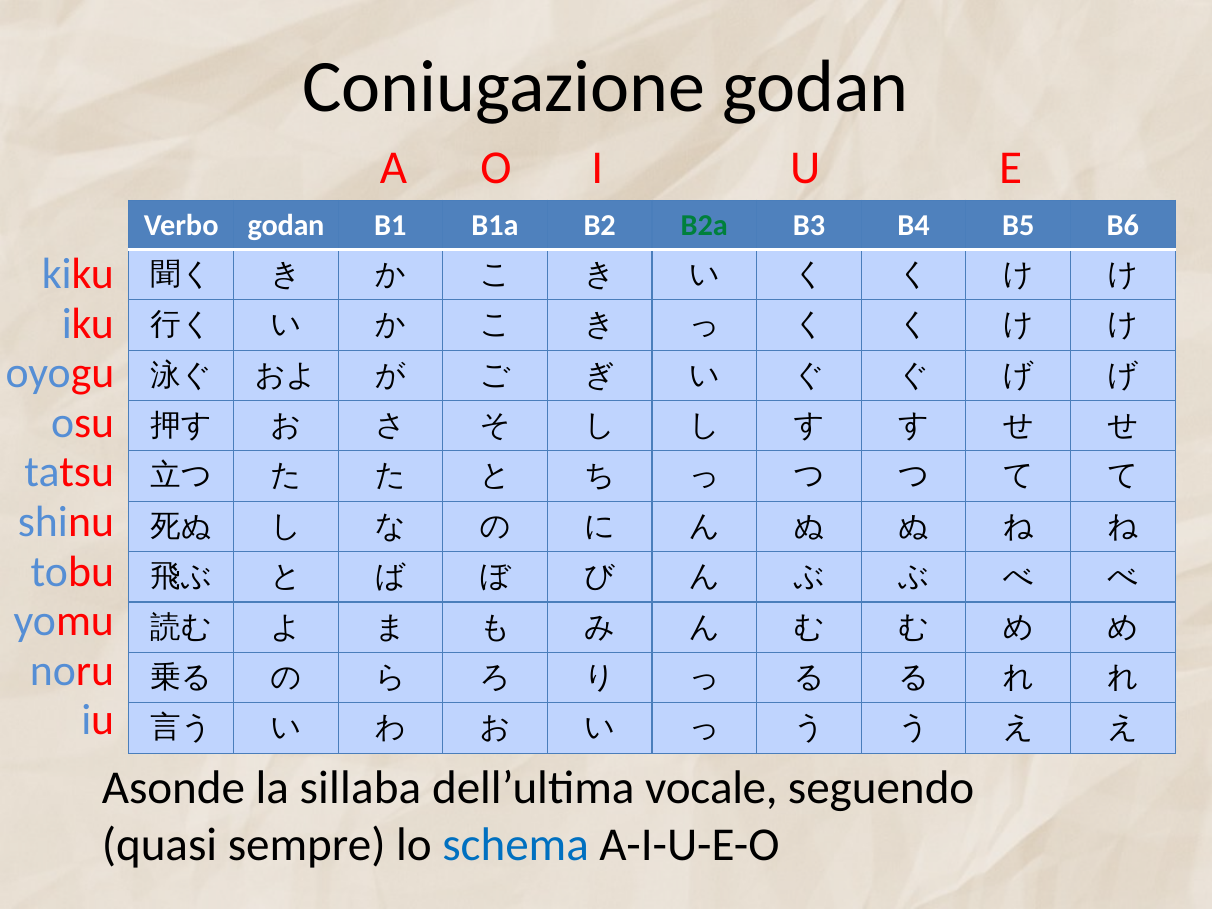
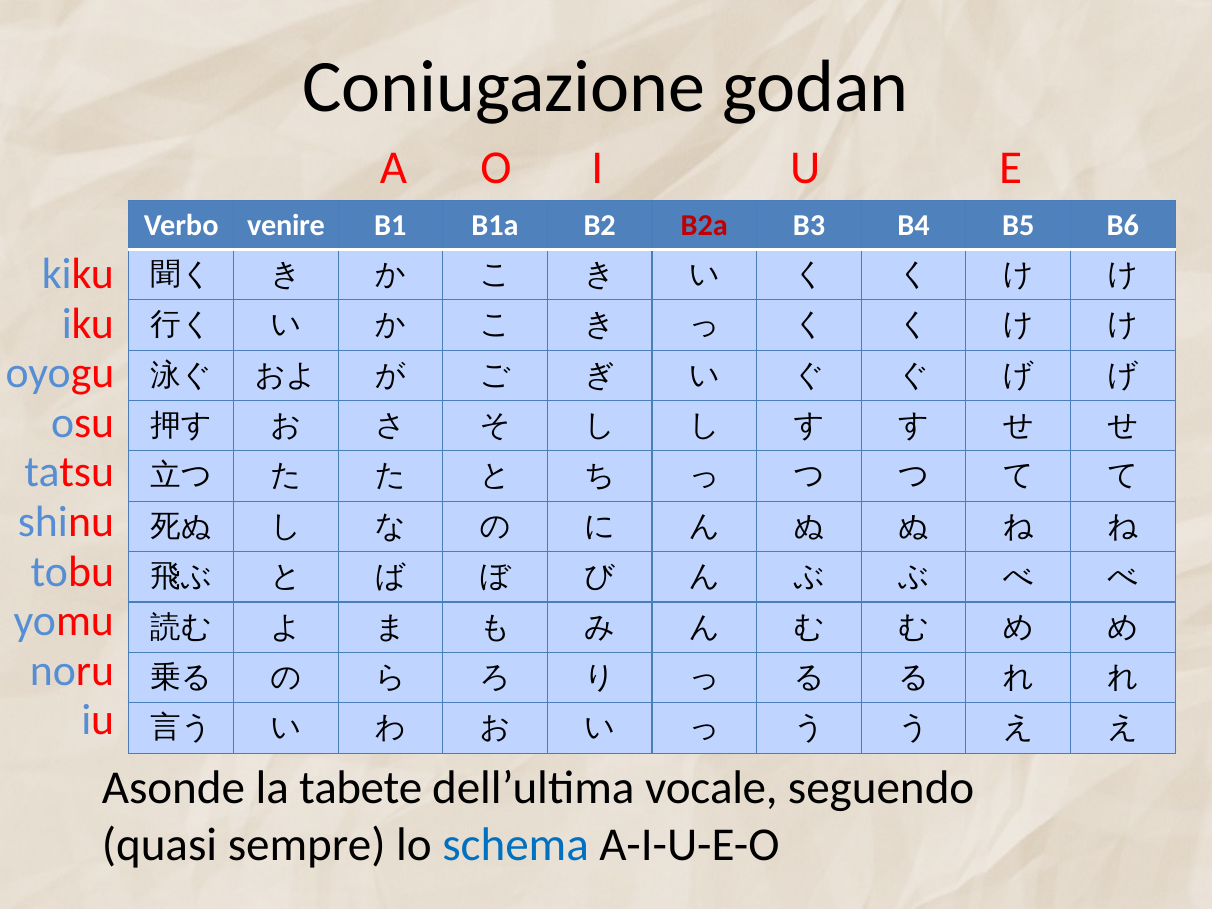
Verbo godan: godan -> venire
B2a colour: green -> red
sillaba: sillaba -> tabete
